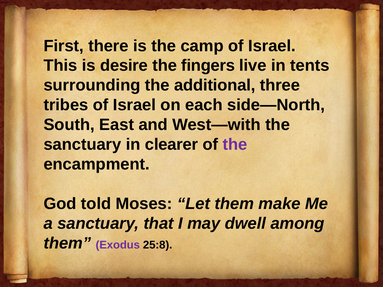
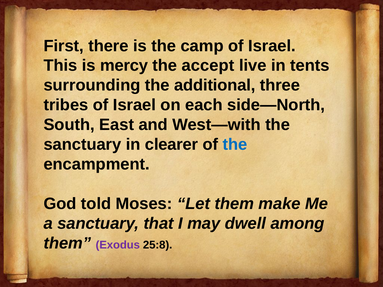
desire: desire -> mercy
fingers: fingers -> accept
the at (235, 145) colour: purple -> blue
